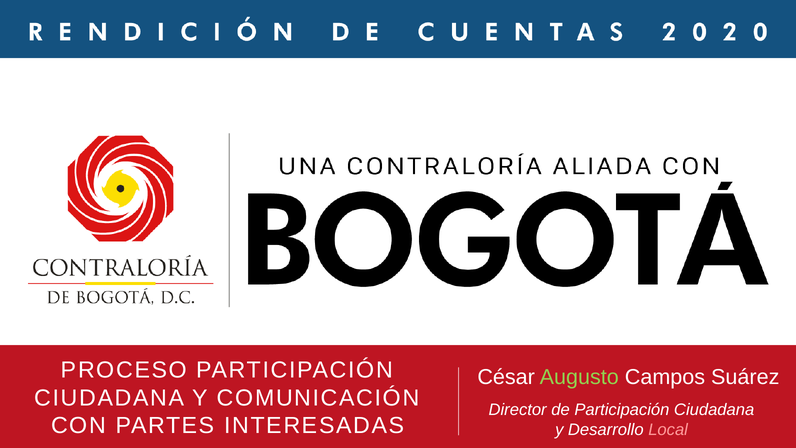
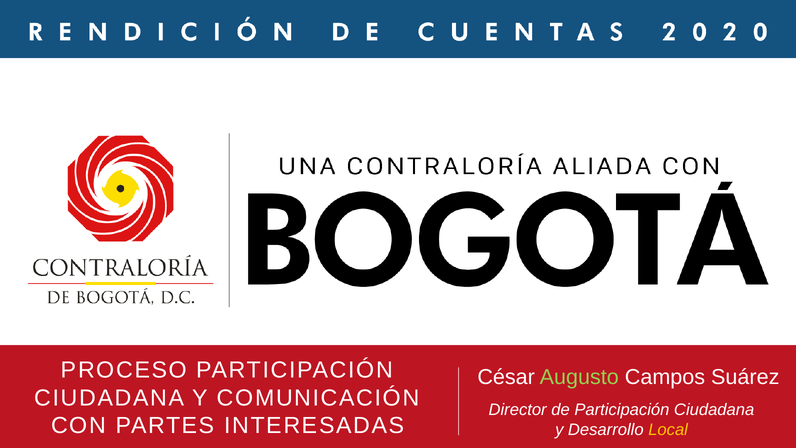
Local colour: pink -> yellow
